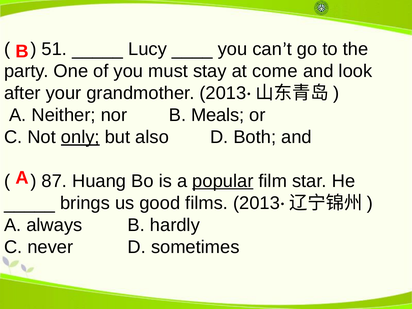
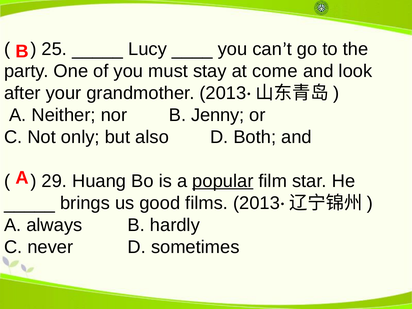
51: 51 -> 25
Meals: Meals -> Jenny
only underline: present -> none
87: 87 -> 29
